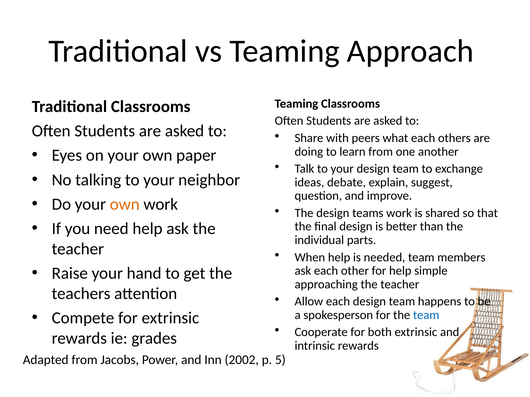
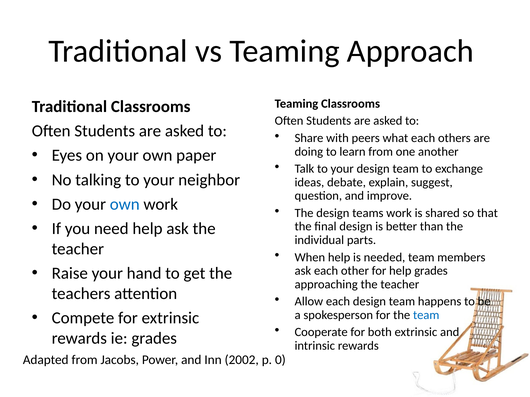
own at (125, 204) colour: orange -> blue
help simple: simple -> grades
5: 5 -> 0
